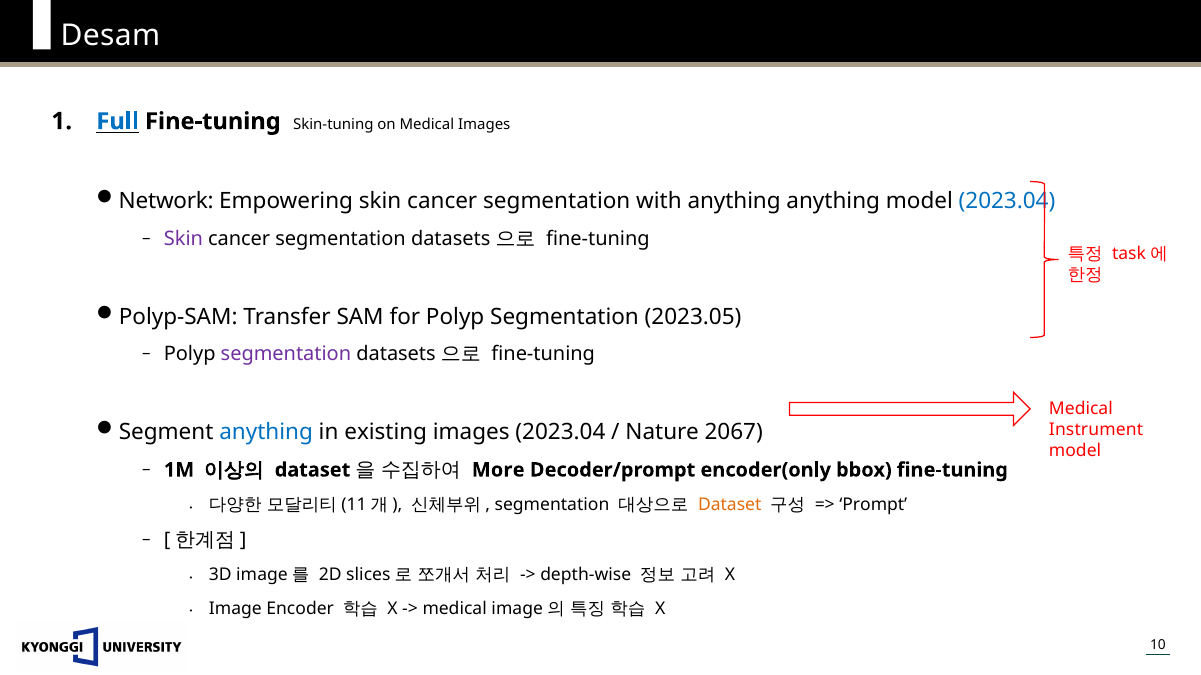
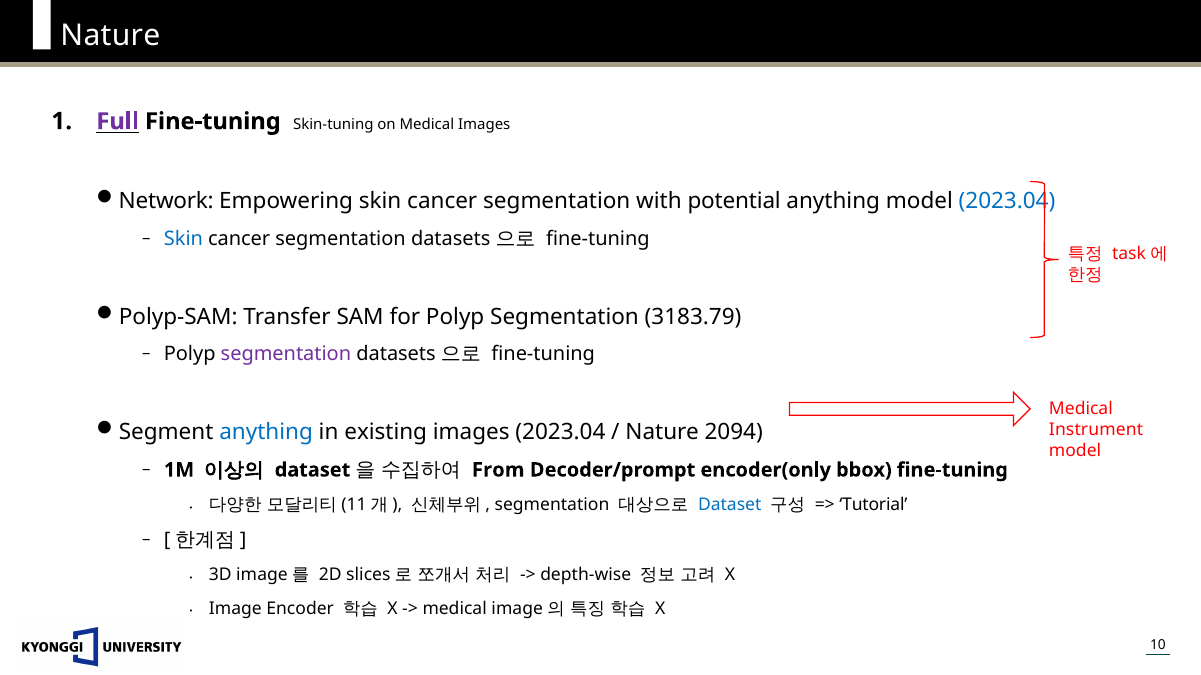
Desam at (110, 36): Desam -> Nature
Full colour: blue -> purple
with anything: anything -> potential
Skin at (183, 239) colour: purple -> blue
2023.05: 2023.05 -> 3183.79
2067: 2067 -> 2094
More: More -> From
Dataset at (730, 505) colour: orange -> blue
Prompt: Prompt -> Tutorial
